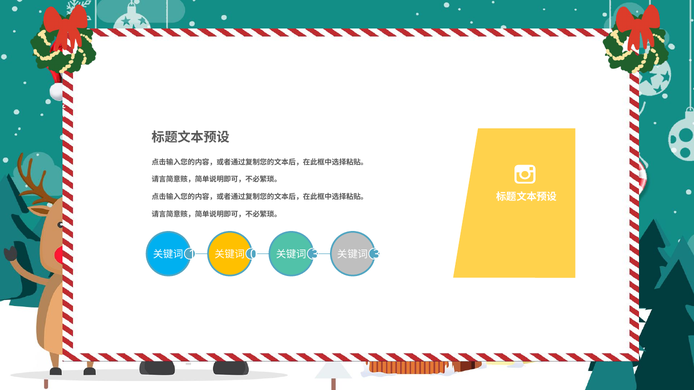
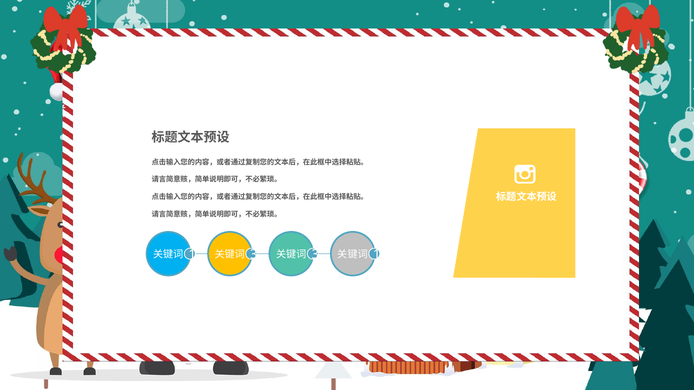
1 0: 0 -> 3
3 3: 3 -> 1
